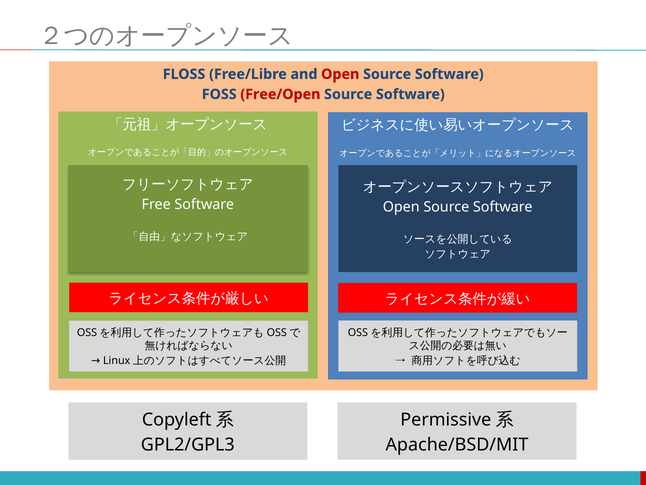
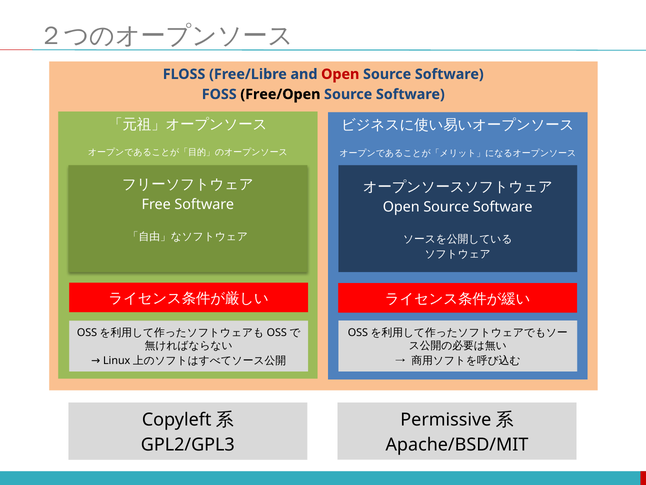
Free/Open colour: red -> black
